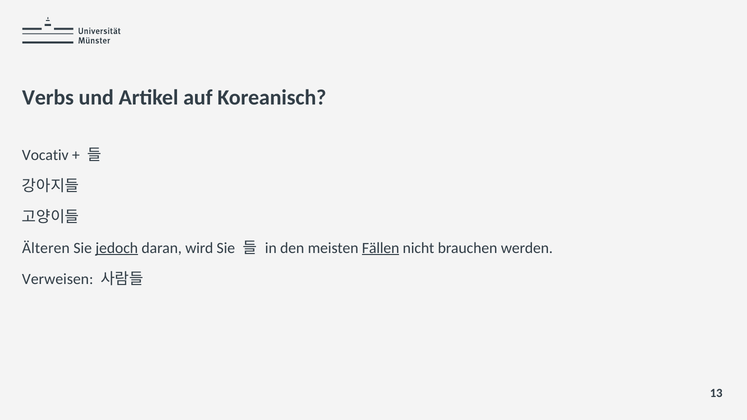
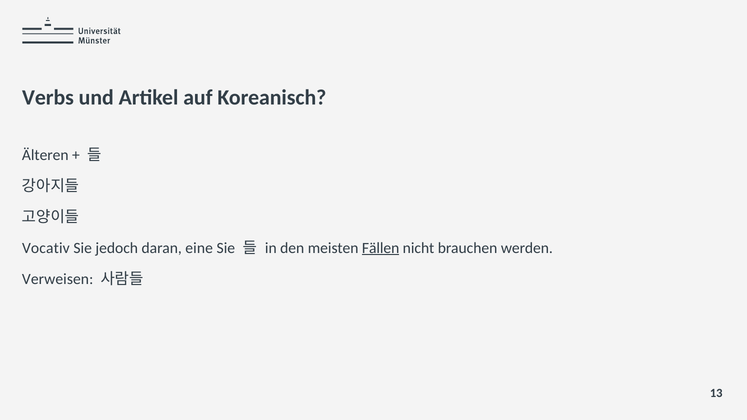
Vocativ: Vocativ -> Älteren
Älteren: Älteren -> Vocativ
jedoch underline: present -> none
wird: wird -> eine
